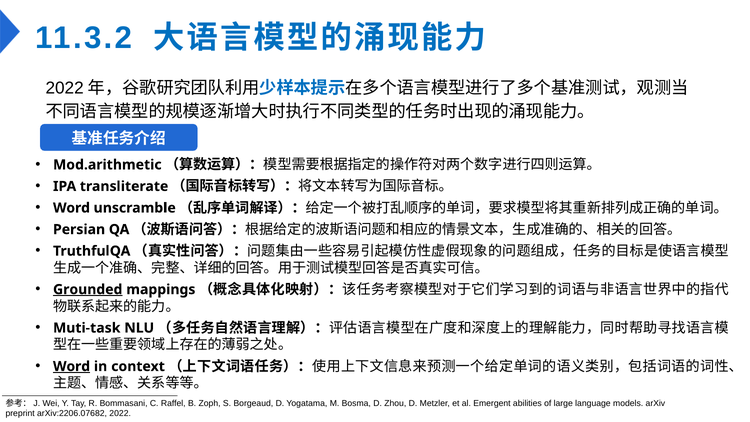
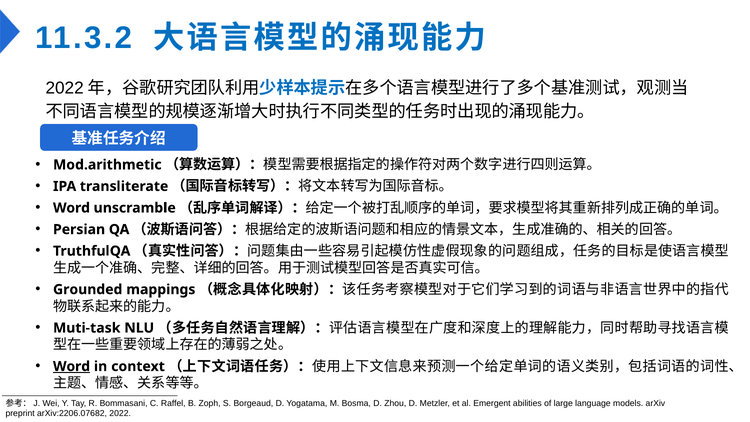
Grounded underline: present -> none
